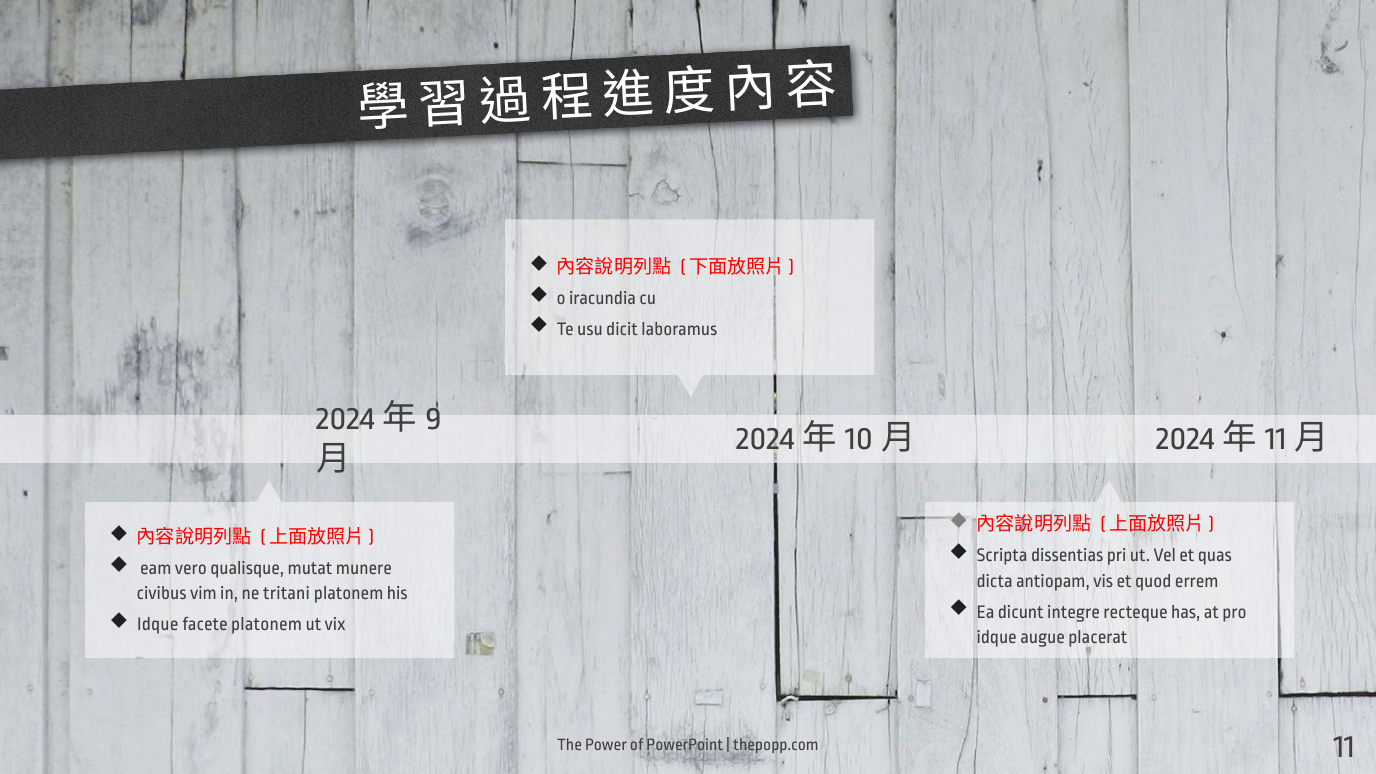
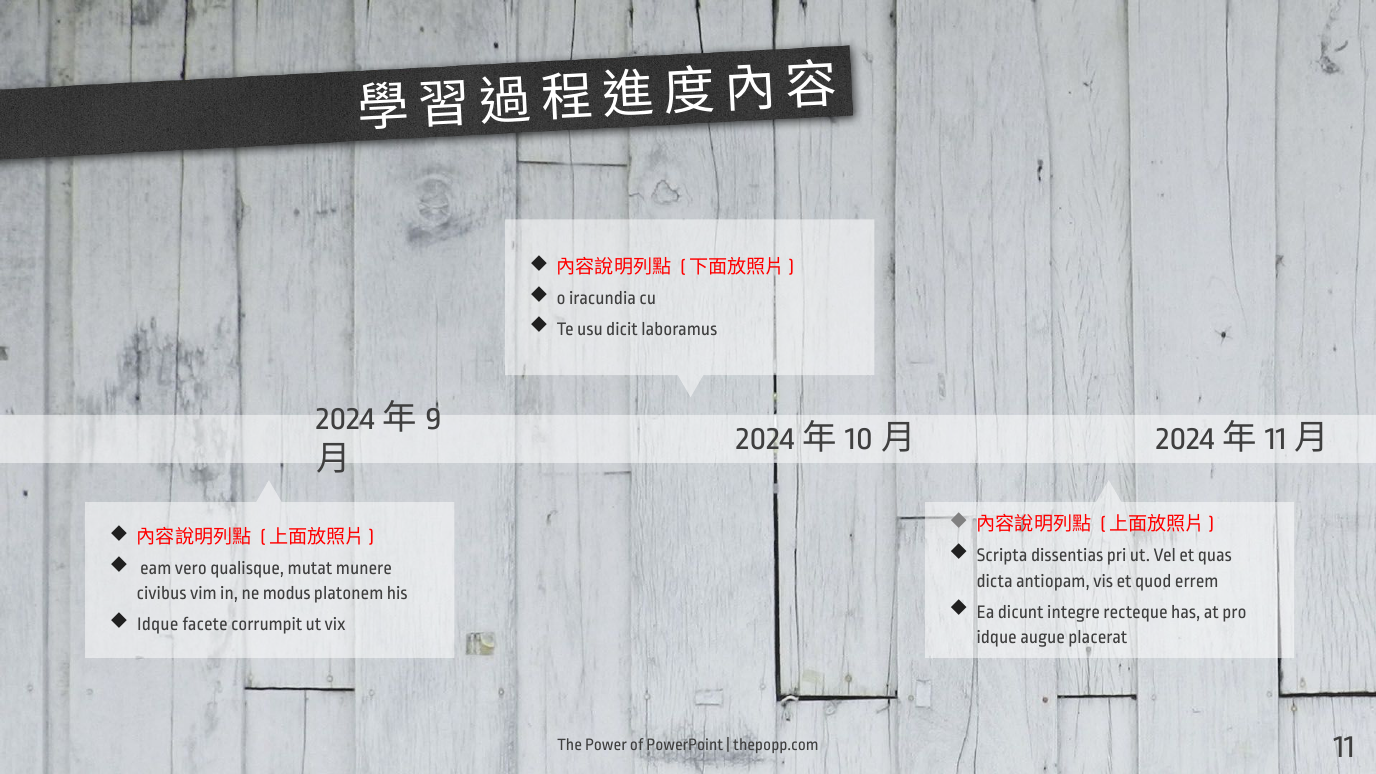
tritani: tritani -> modus
facete platonem: platonem -> corrumpit
